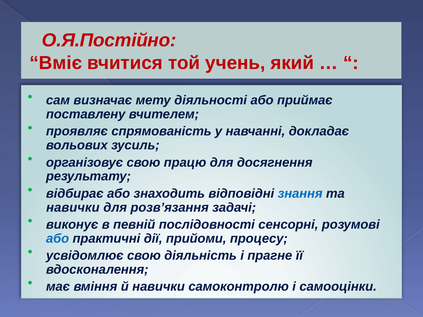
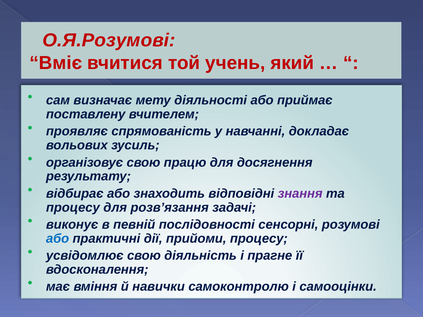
О.Я.Постійно: О.Я.Постійно -> О.Я.Розумові
знання colour: blue -> purple
навички at (73, 208): навички -> процесу
